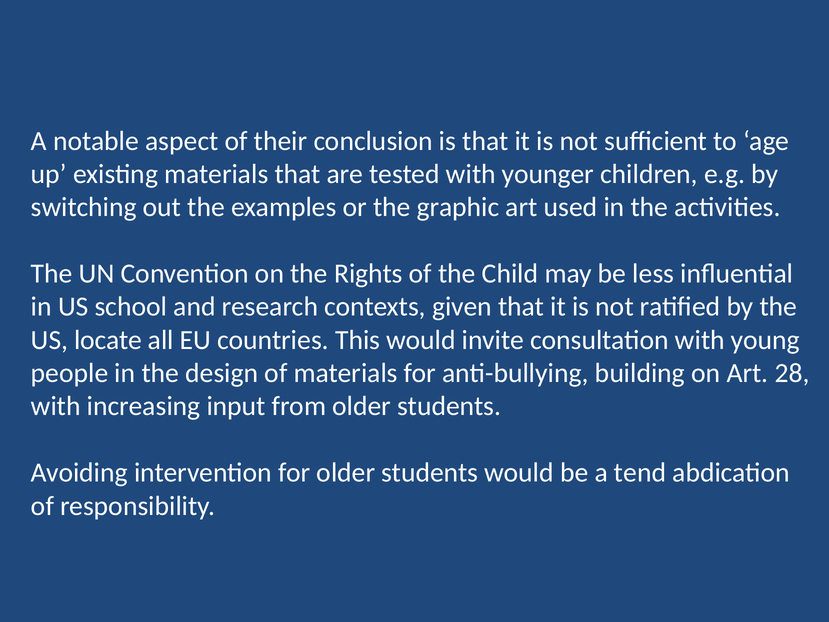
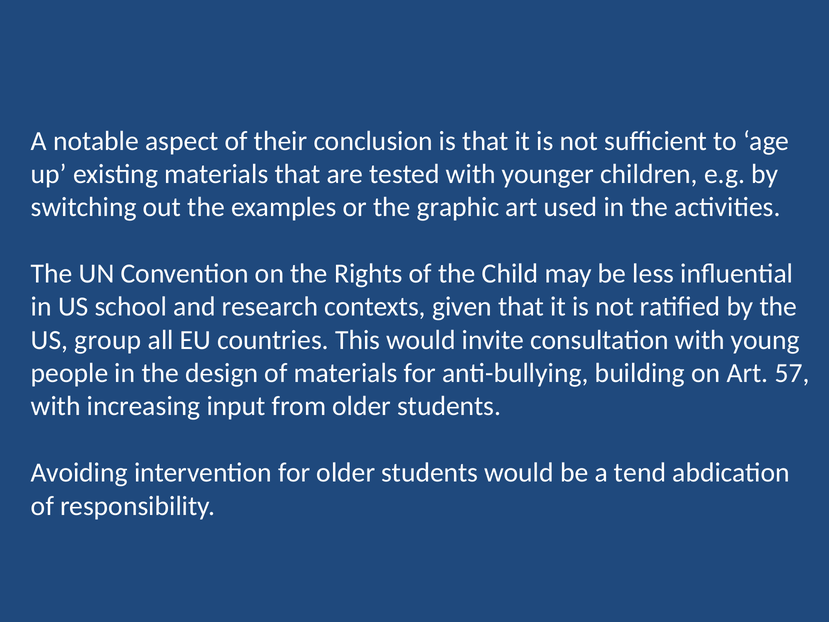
locate: locate -> group
28: 28 -> 57
